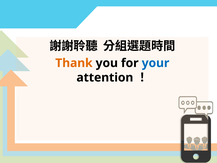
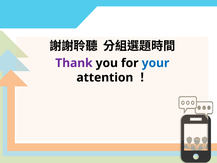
Thank colour: orange -> purple
